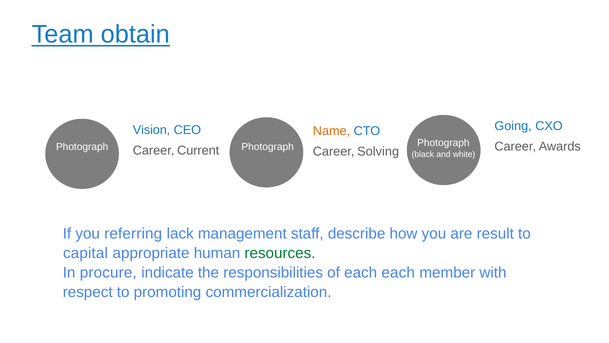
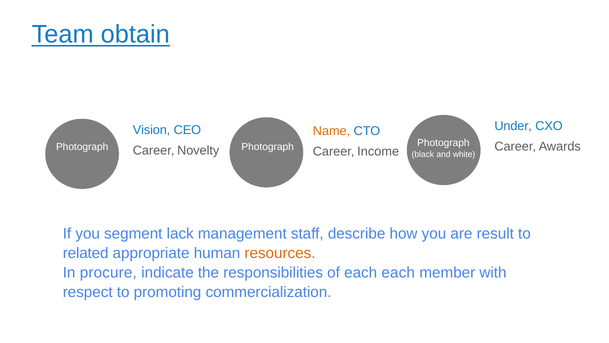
Going: Going -> Under
Current: Current -> Novelty
Solving: Solving -> Income
referring: referring -> segment
capital: capital -> related
resources colour: green -> orange
